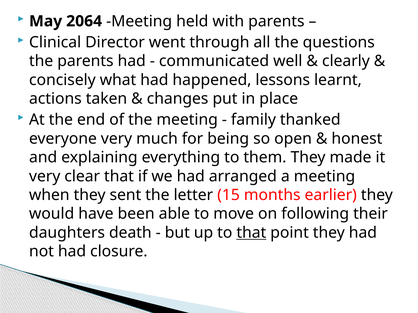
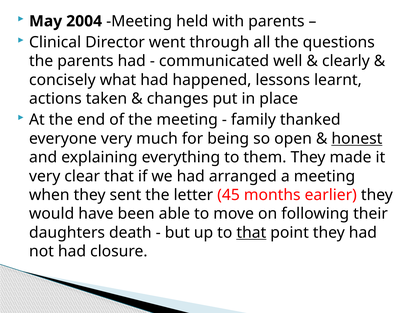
2064: 2064 -> 2004
honest underline: none -> present
15: 15 -> 45
